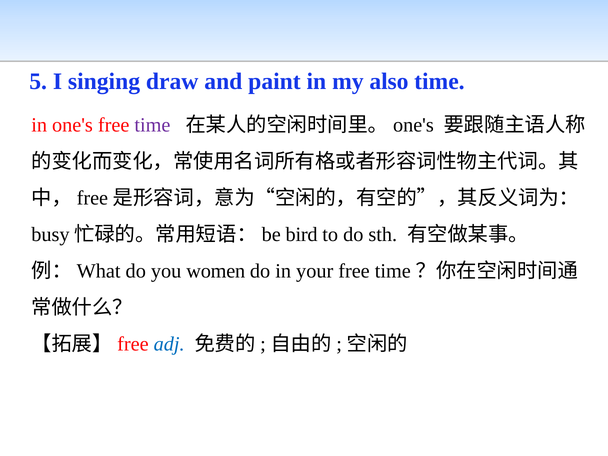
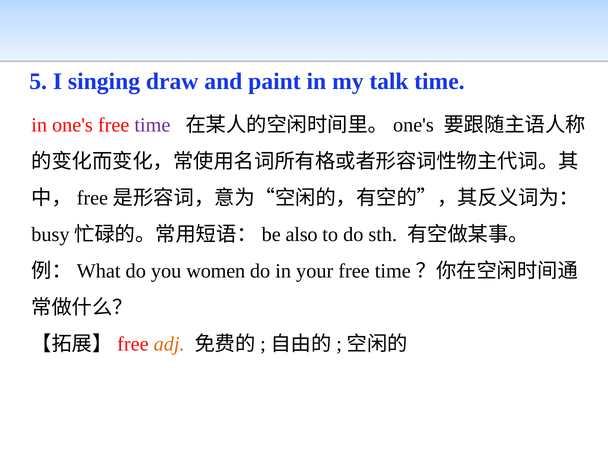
also: also -> talk
bird: bird -> also
adj colour: blue -> orange
